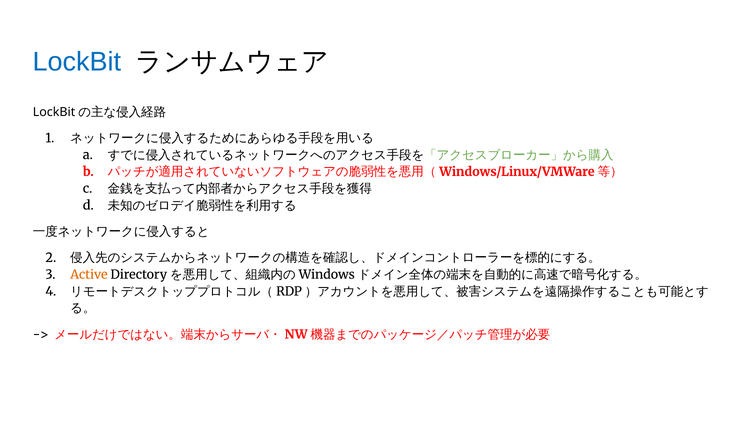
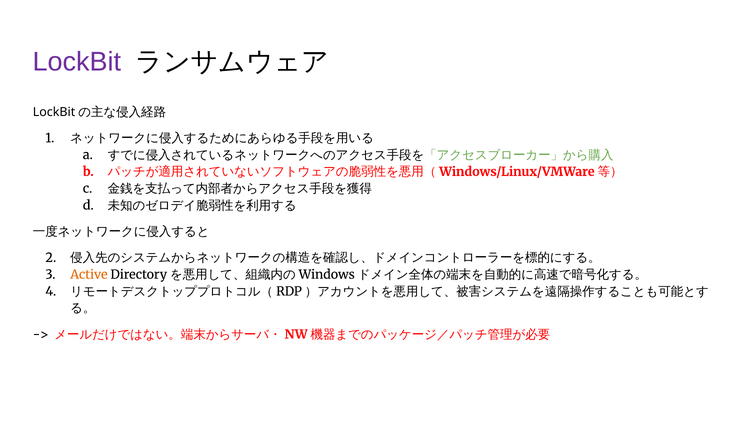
LockBit colour: blue -> purple
